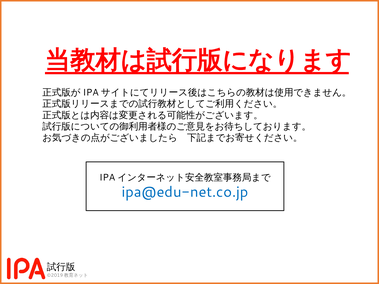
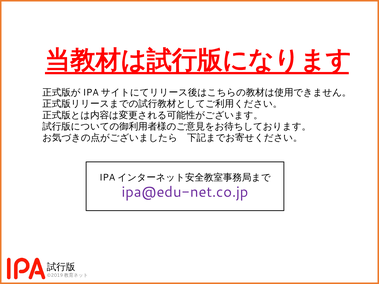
ipa@edu-net.co.jp colour: blue -> purple
